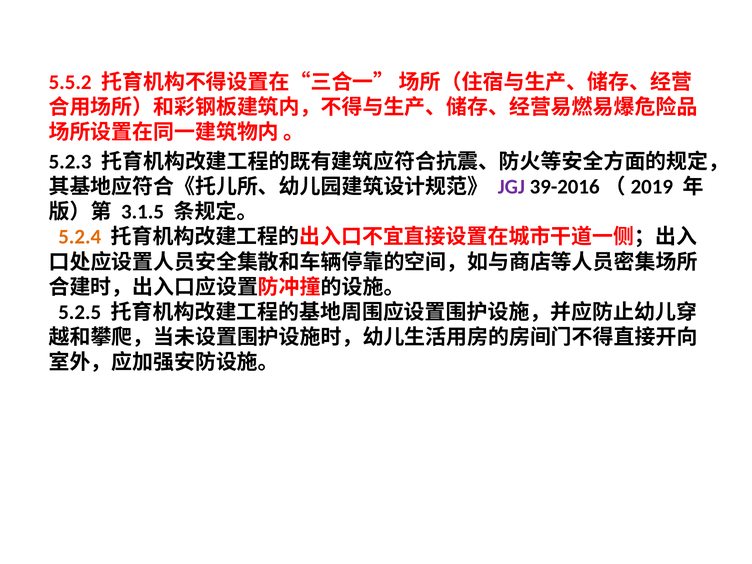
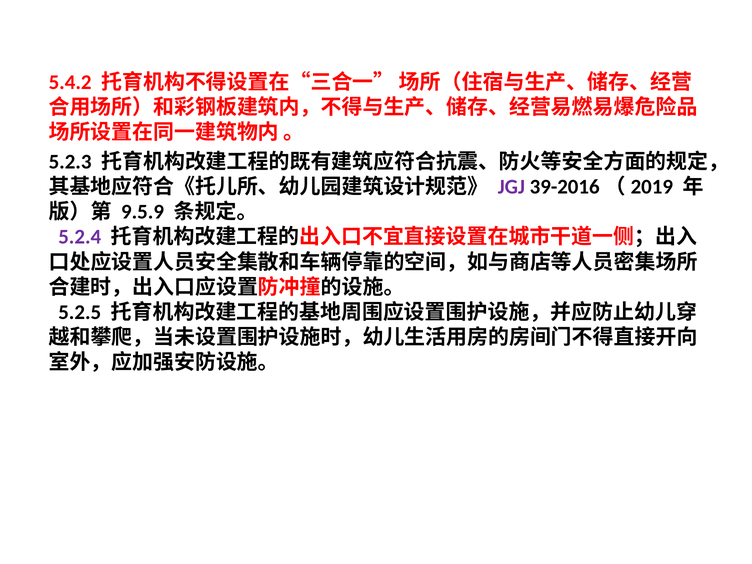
5.5.2: 5.5.2 -> 5.4.2
3.1.5: 3.1.5 -> 9.5.9
5.2.4 colour: orange -> purple
